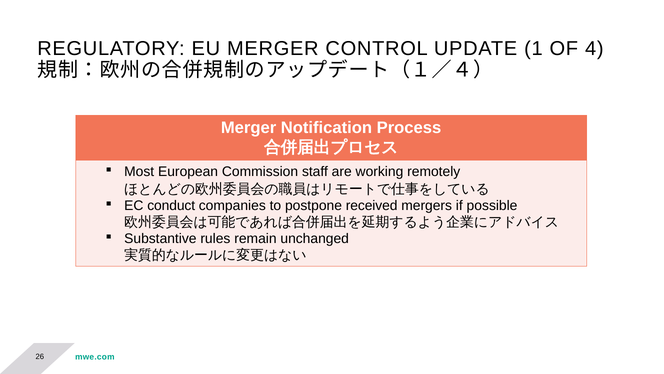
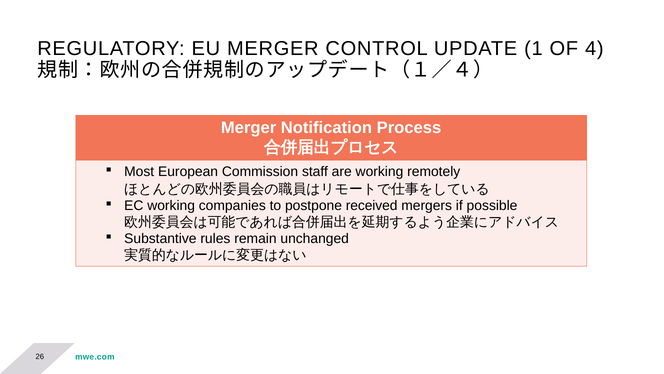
EC conduct: conduct -> working
